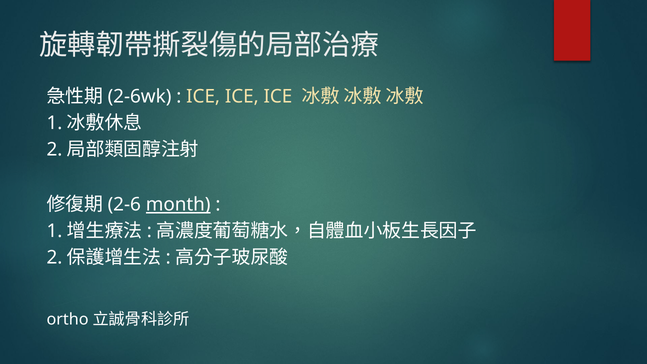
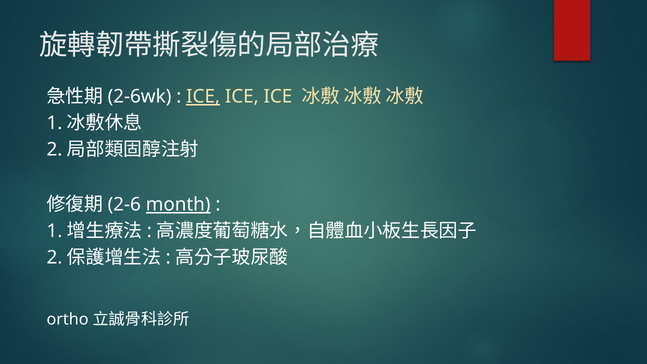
ICE at (203, 97) underline: none -> present
